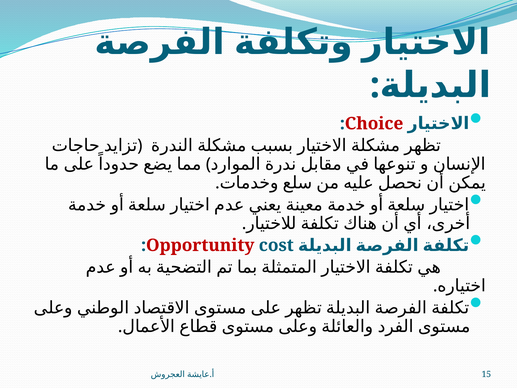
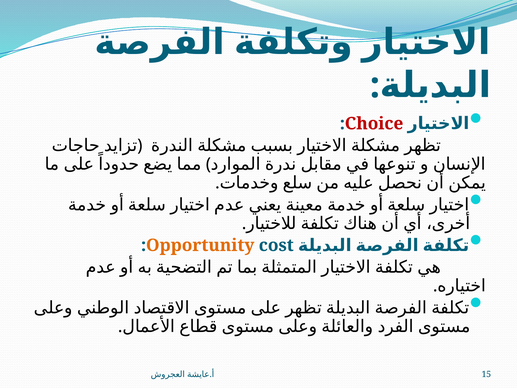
Opportunity colour: red -> orange
